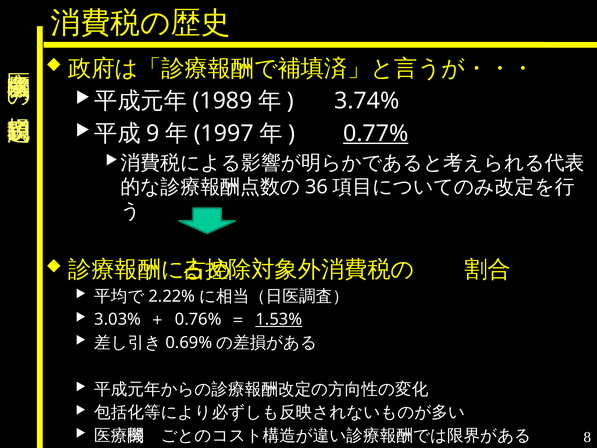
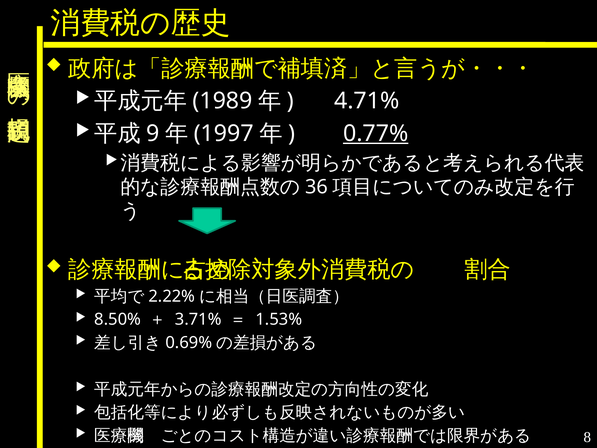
3.74%: 3.74% -> 4.71%
3.03%: 3.03% -> 8.50%
0.76%: 0.76% -> 3.71%
1.53% underline: present -> none
